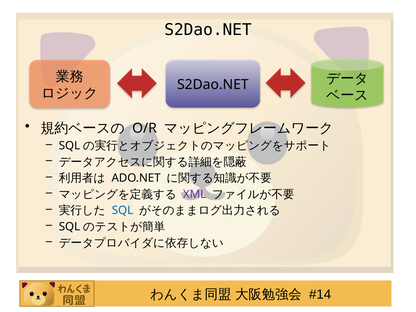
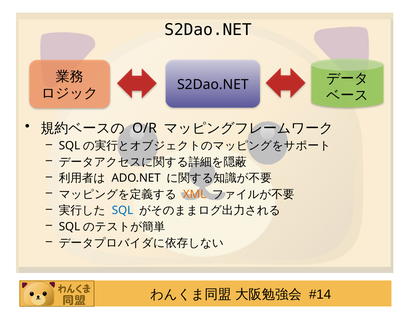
XML colour: purple -> orange
